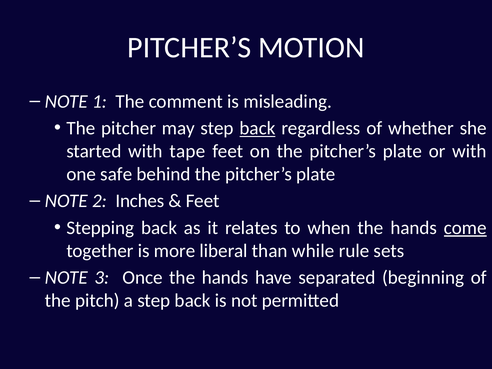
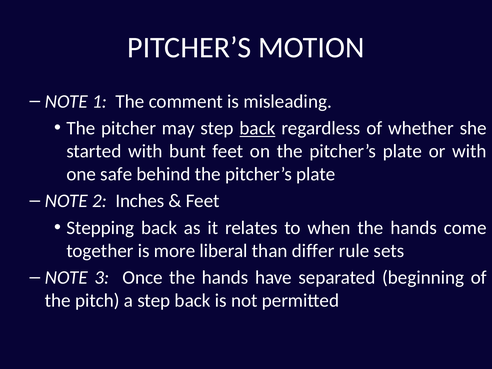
tape: tape -> bunt
come underline: present -> none
while: while -> differ
